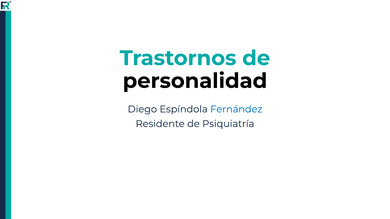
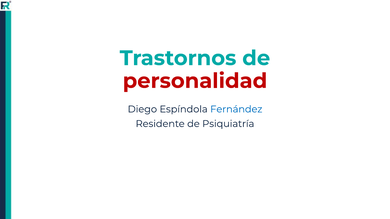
personalidad colour: black -> red
